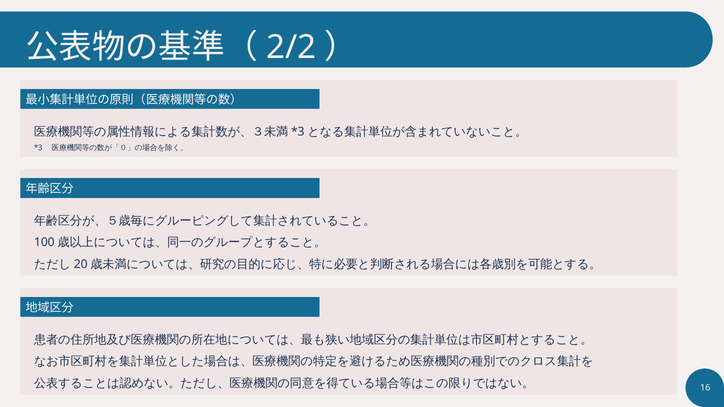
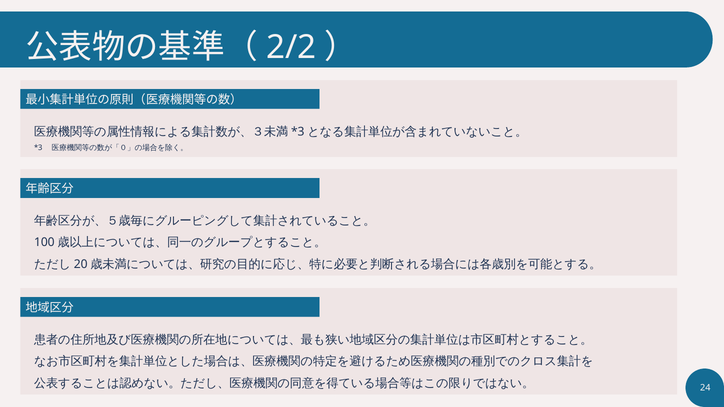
16: 16 -> 24
